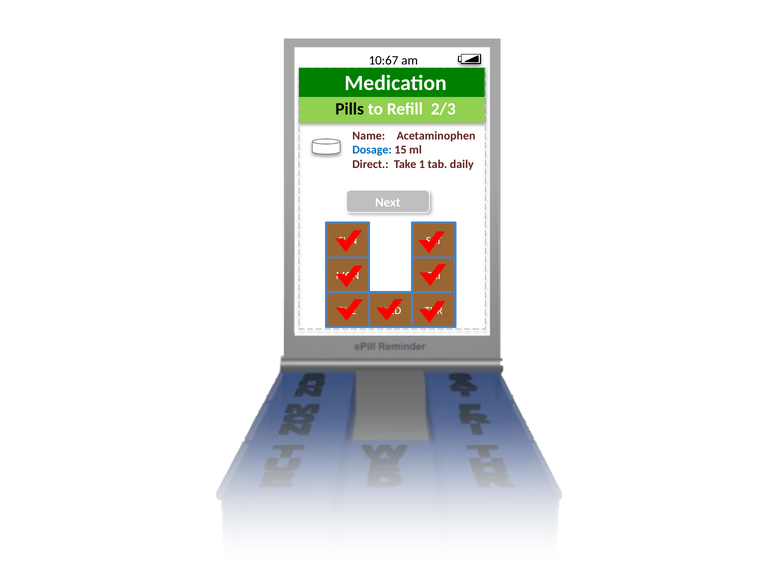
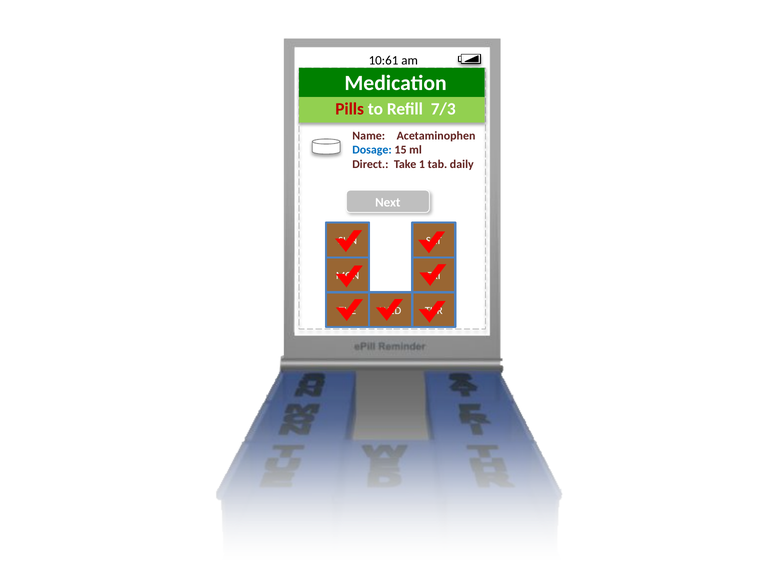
10:67: 10:67 -> 10:61
Pills colour: black -> red
2/3: 2/3 -> 7/3
